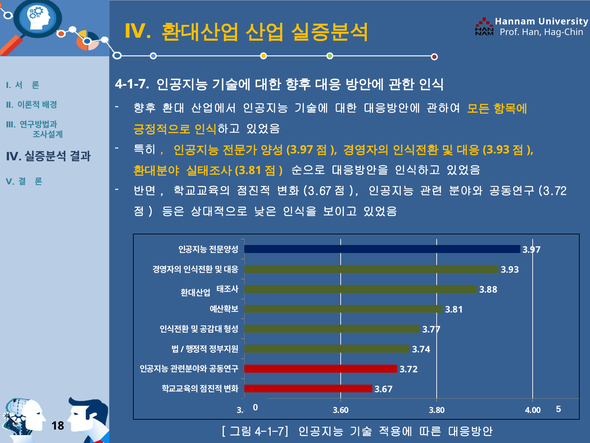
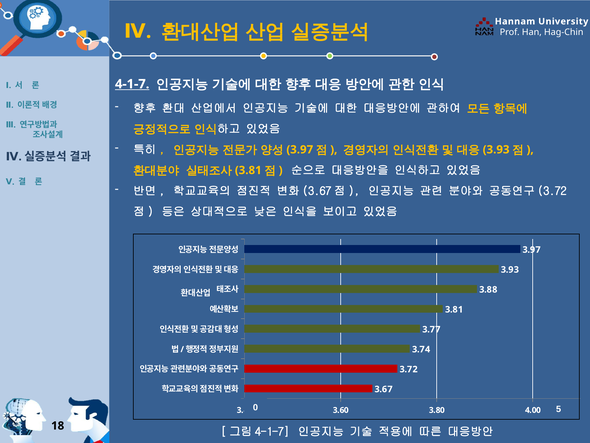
4-1-7 underline: none -> present
